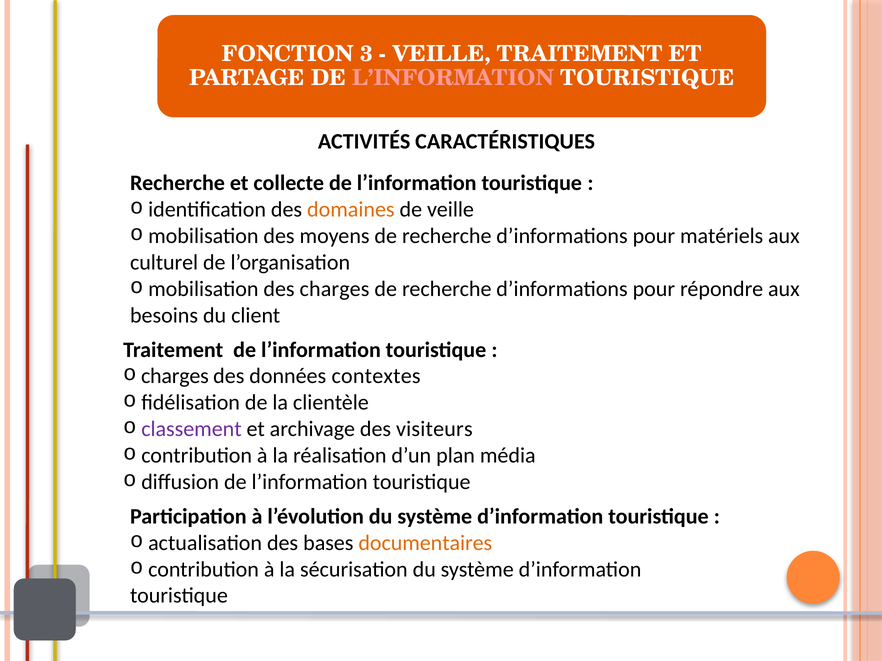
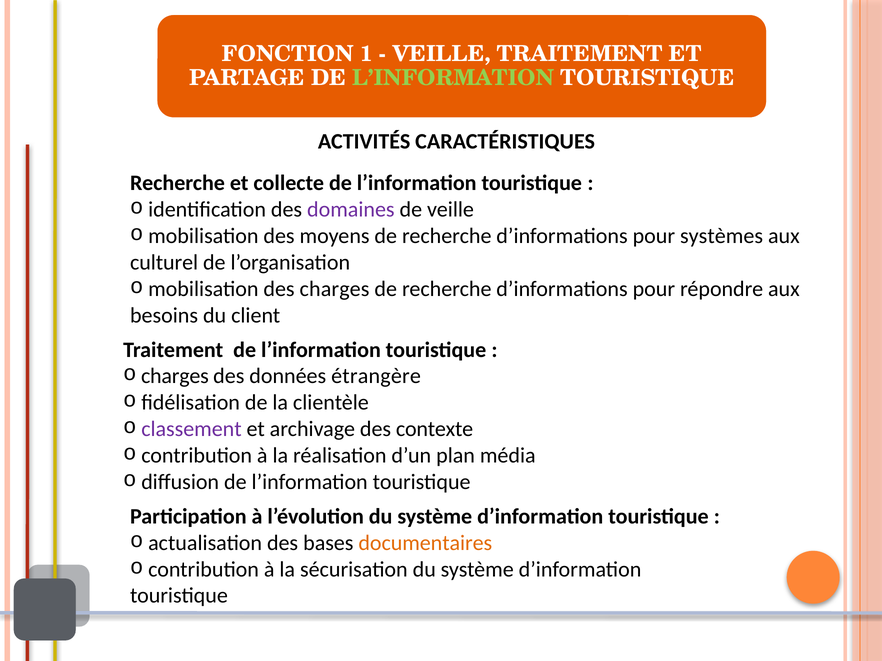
3: 3 -> 1
L’INFORMATION at (453, 78) colour: pink -> light green
domaines colour: orange -> purple
matériels: matériels -> systèmes
contextes: contextes -> étrangère
visiteurs: visiteurs -> contexte
